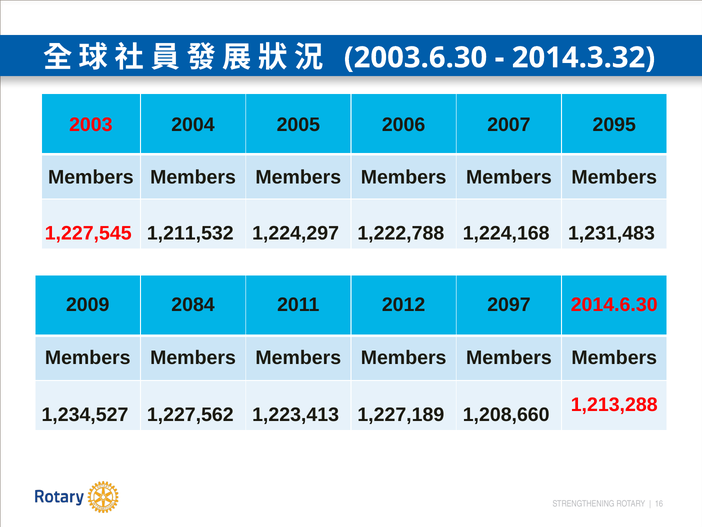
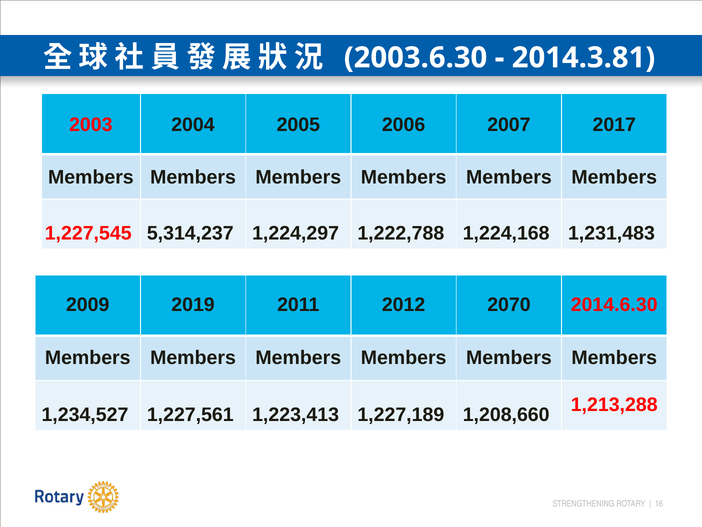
2014.3.32: 2014.3.32 -> 2014.3.81
2095: 2095 -> 2017
1,211,532: 1,211,532 -> 5,314,237
2084: 2084 -> 2019
2097: 2097 -> 2070
1,227,562: 1,227,562 -> 1,227,561
